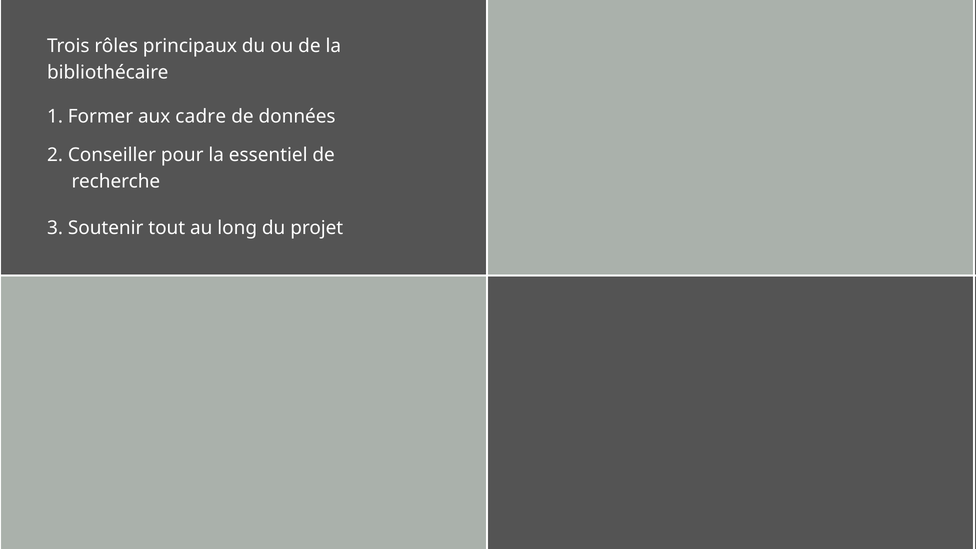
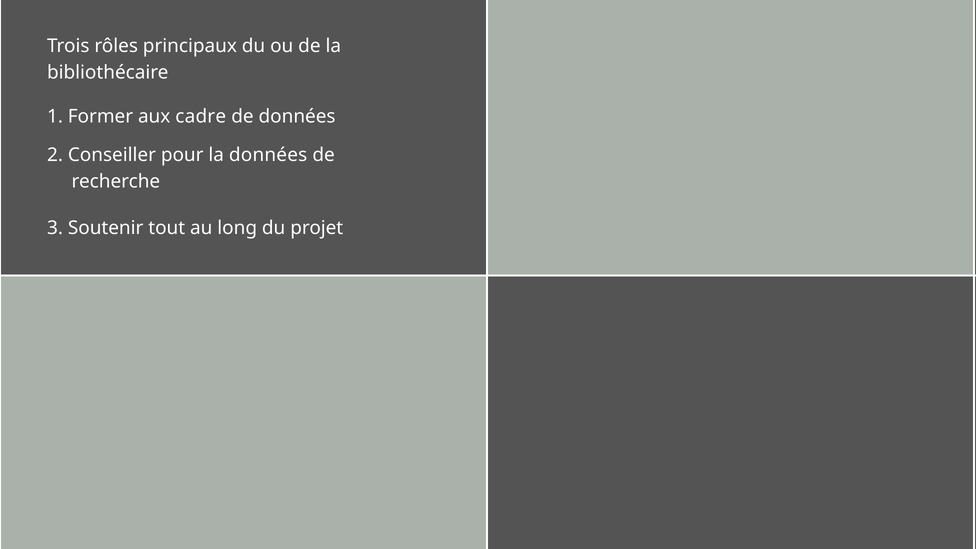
la essentiel: essentiel -> données
